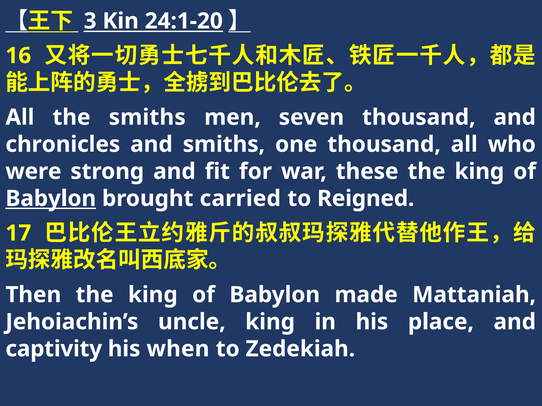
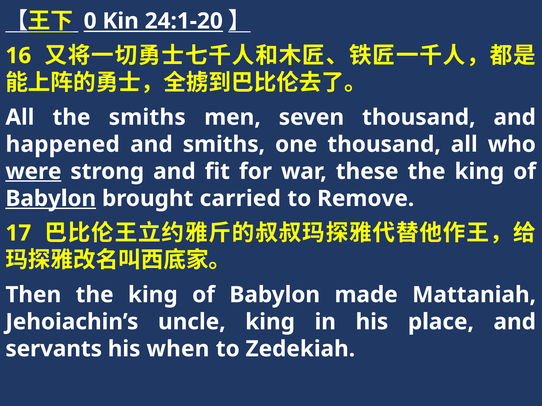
3: 3 -> 0
chronicles: chronicles -> happened
were underline: none -> present
Reigned: Reigned -> Remove
captivity: captivity -> servants
